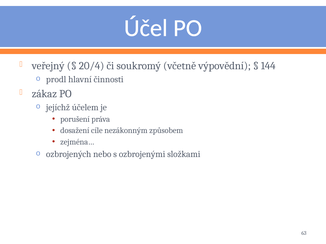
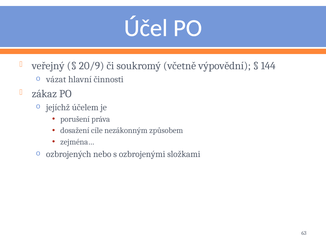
20/4: 20/4 -> 20/9
prodl: prodl -> vázat
